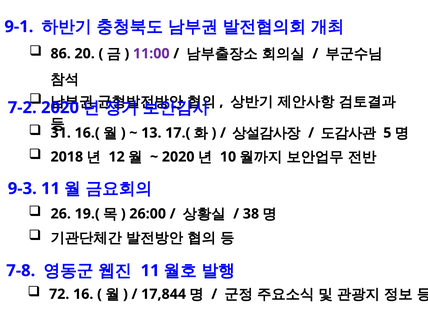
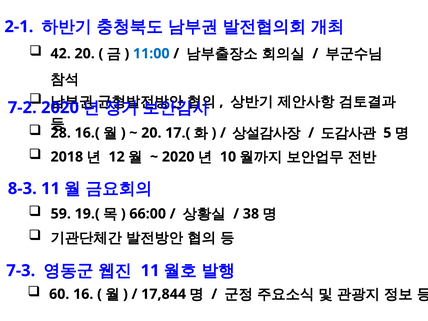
9-1: 9-1 -> 2-1
86: 86 -> 42
11:00 colour: purple -> blue
31: 31 -> 28
13 at (151, 133): 13 -> 20
9-3: 9-3 -> 8-3
26: 26 -> 59
26:00: 26:00 -> 66:00
7-8: 7-8 -> 7-3
72: 72 -> 60
